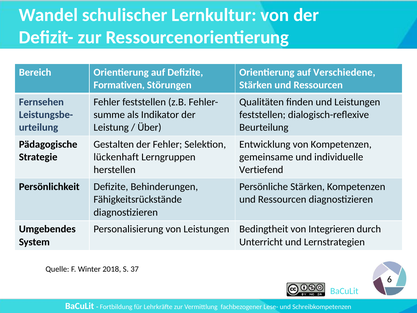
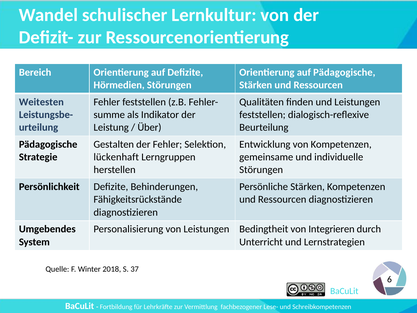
auf Verschiedene: Verschiedene -> Pädagogische
Formativen: Formativen -> Hörmedien
Fernsehen: Fernsehen -> Weitesten
Vertiefend at (261, 170): Vertiefend -> Störungen
